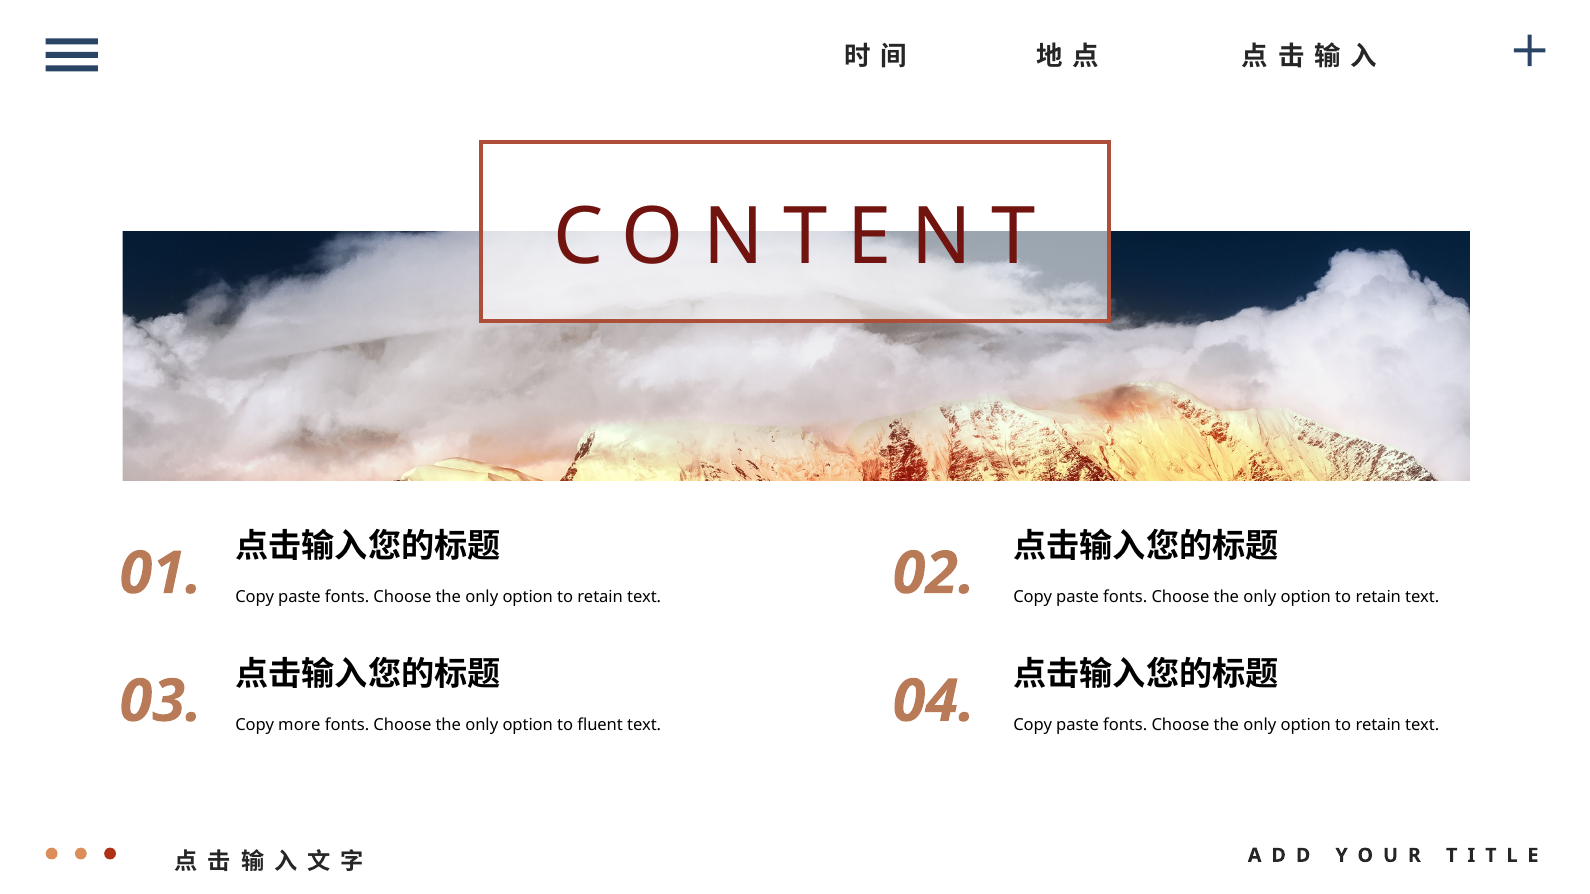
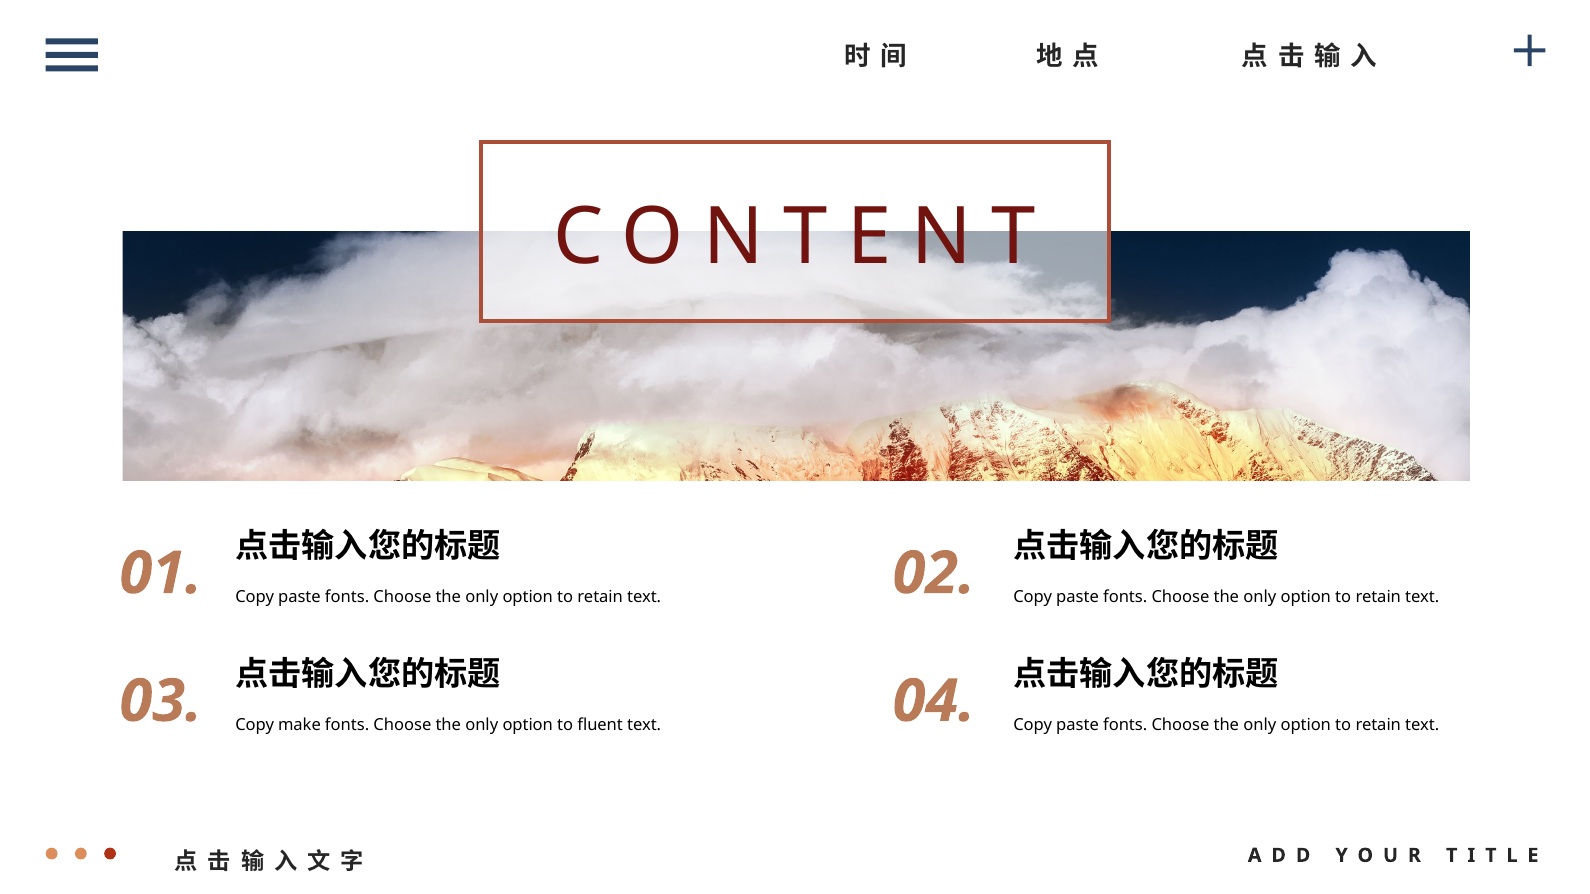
more: more -> make
